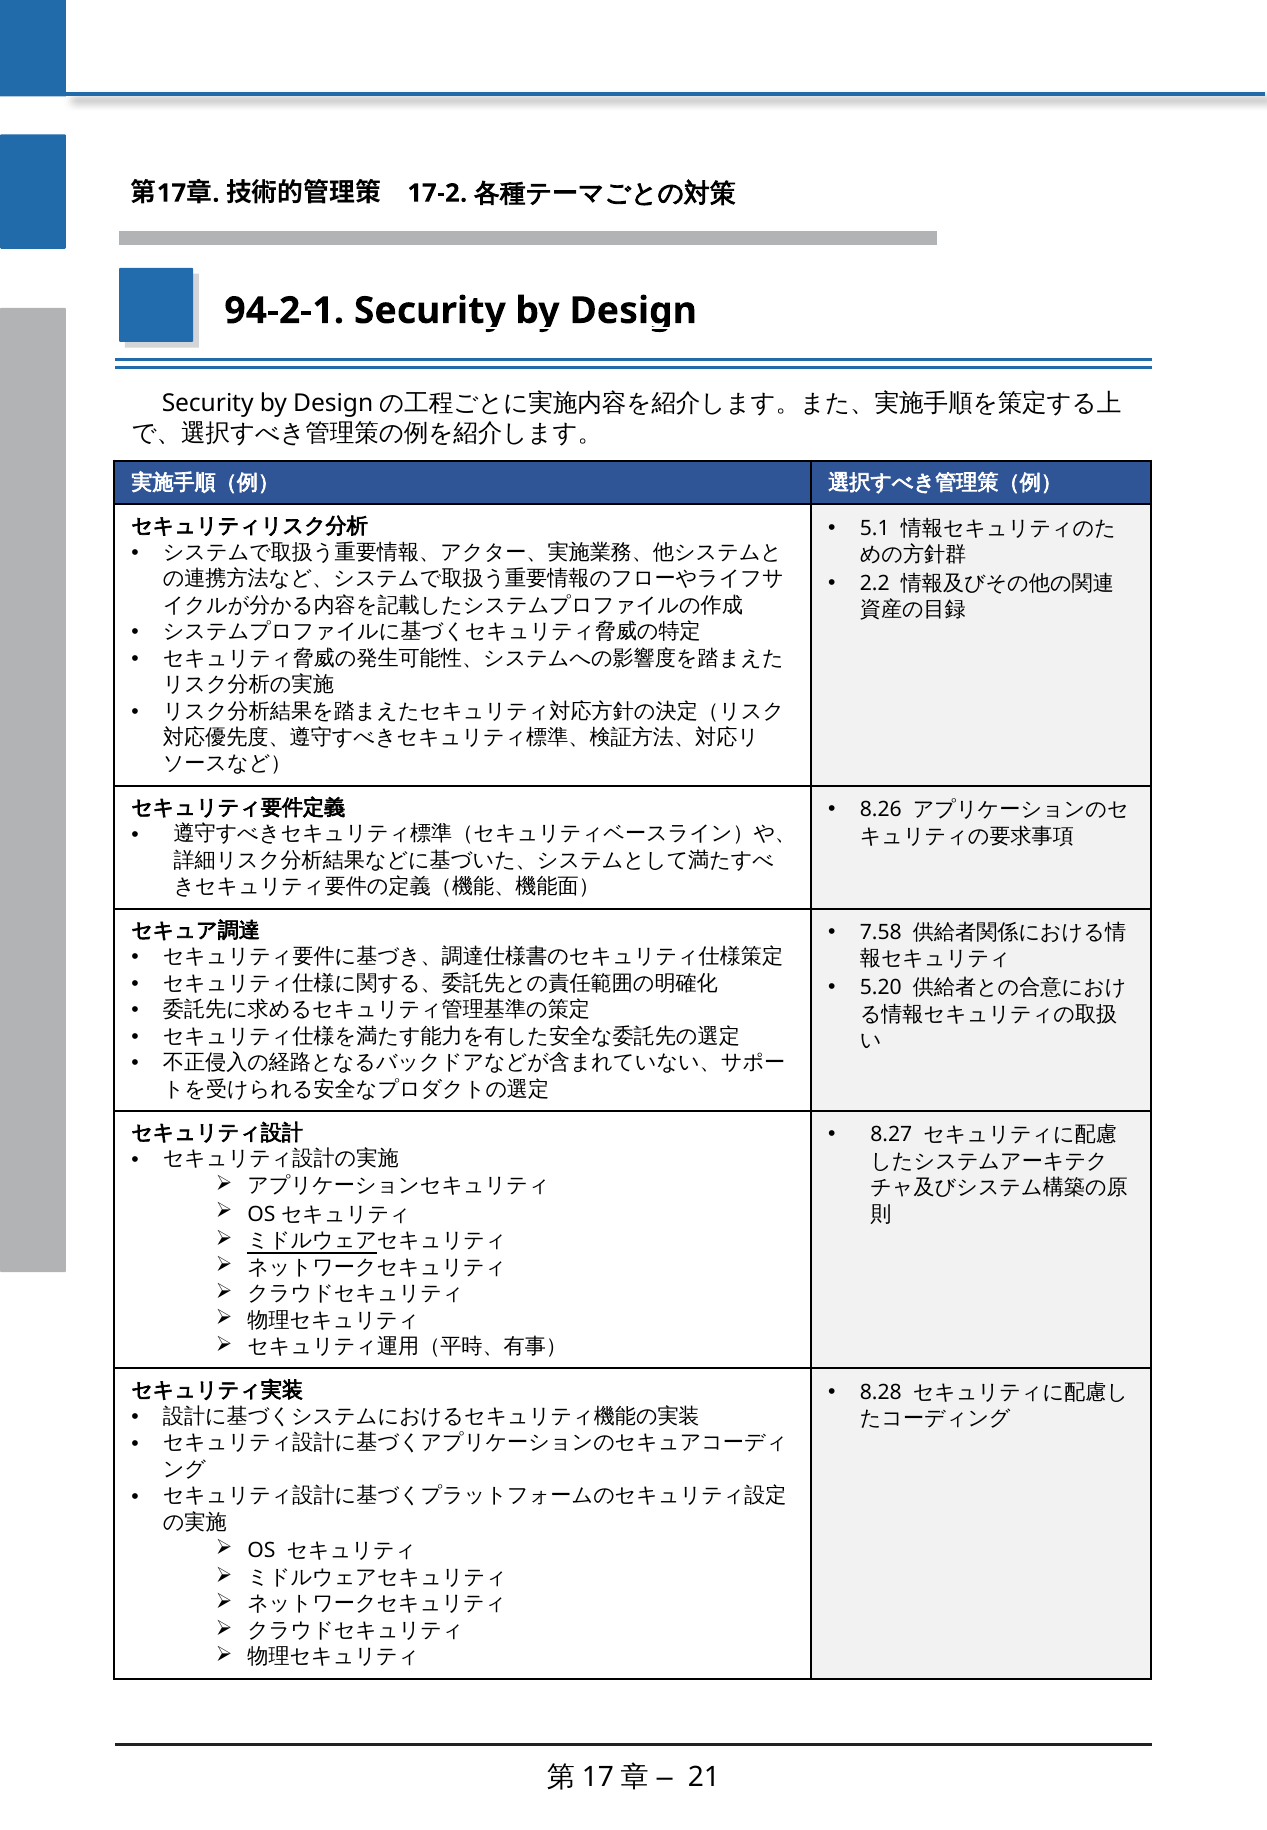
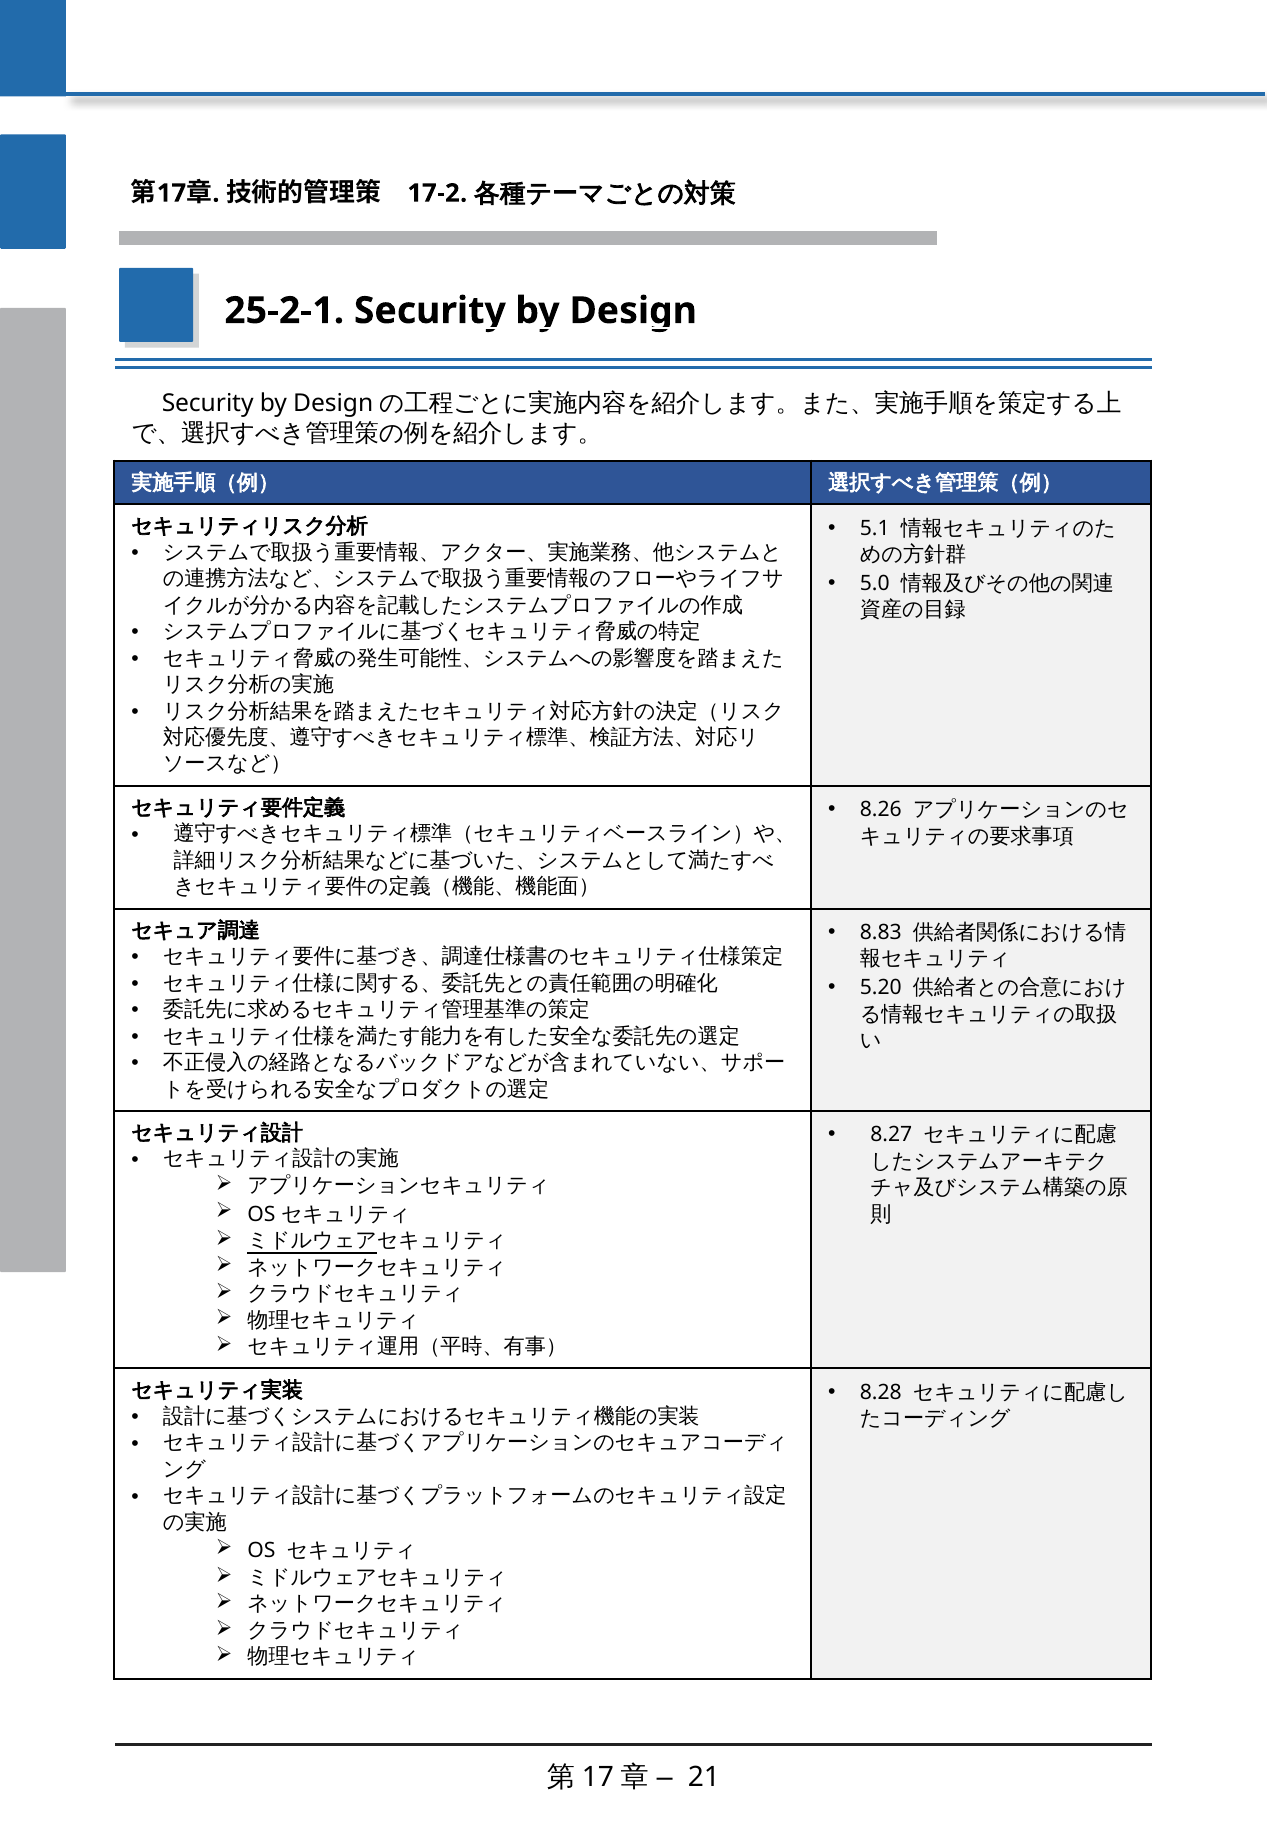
94-2-1: 94-2-1 -> 25-2-1
2.2: 2.2 -> 5.0
7.58: 7.58 -> 8.83
